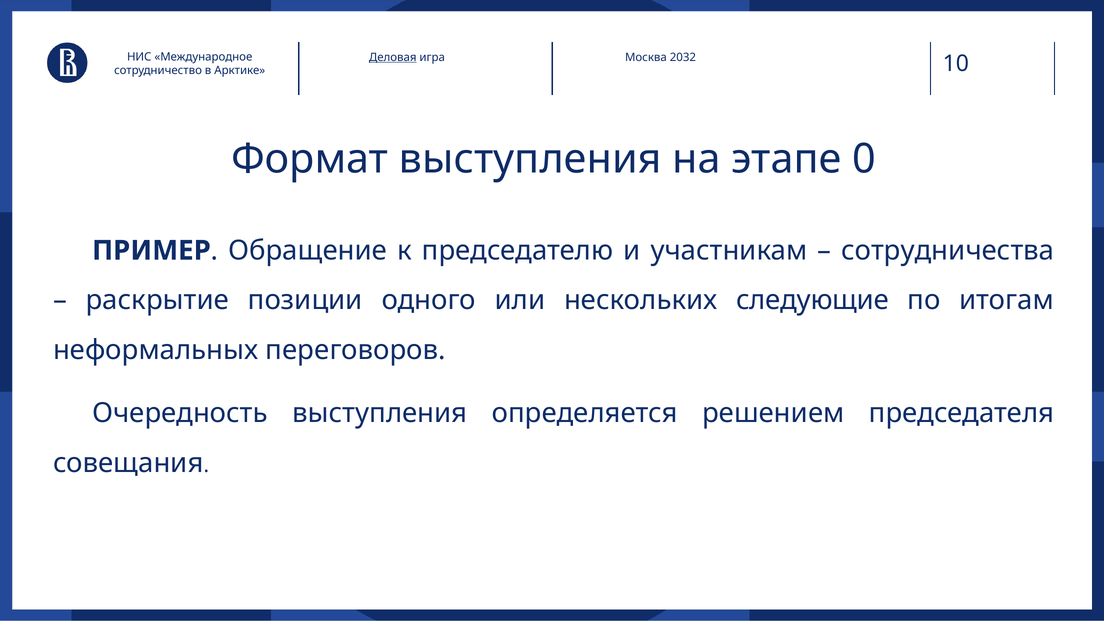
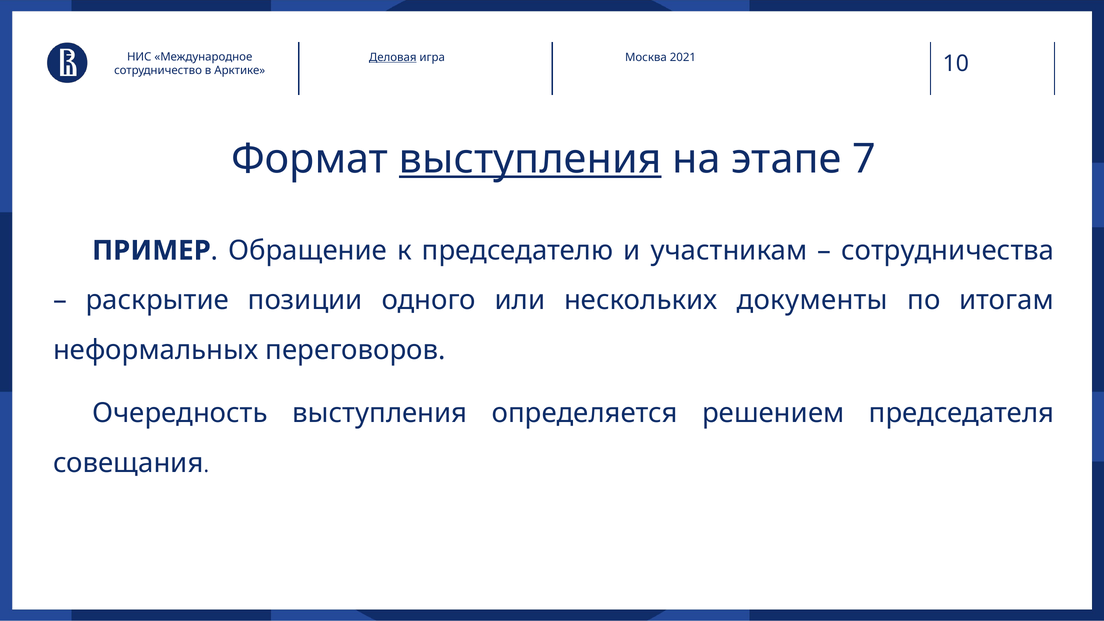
2032: 2032 -> 2021
выступления at (530, 159) underline: none -> present
0: 0 -> 7
следующие: следующие -> документы
